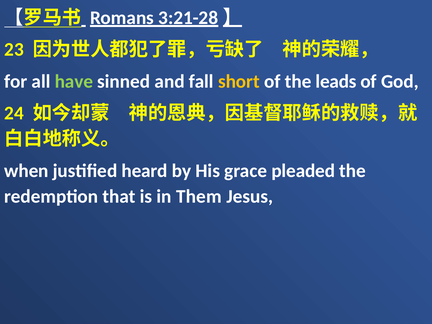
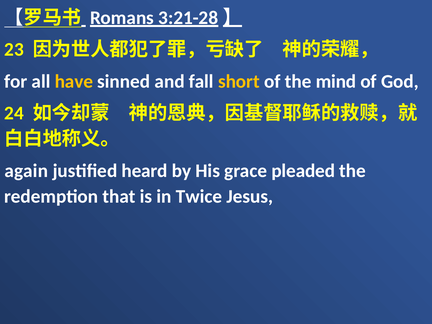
have colour: light green -> yellow
leads: leads -> mind
when: when -> again
Them: Them -> Twice
